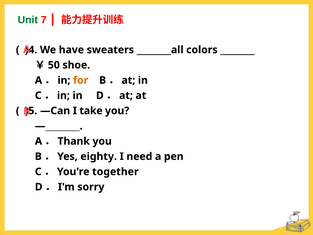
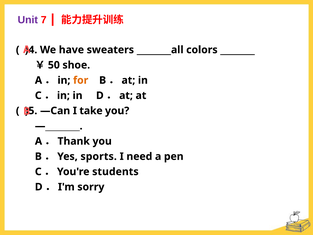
Unit colour: green -> purple
eighty: eighty -> sports
together: together -> students
